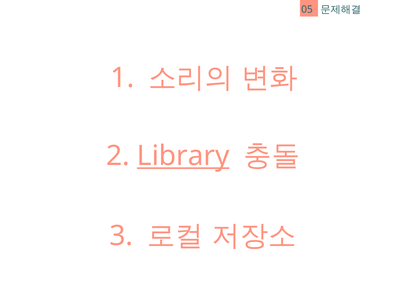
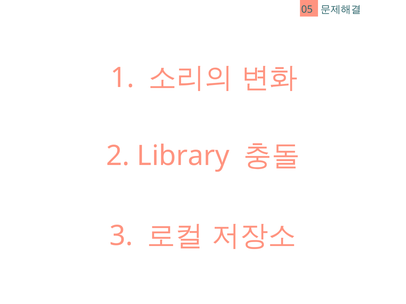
Library underline: present -> none
